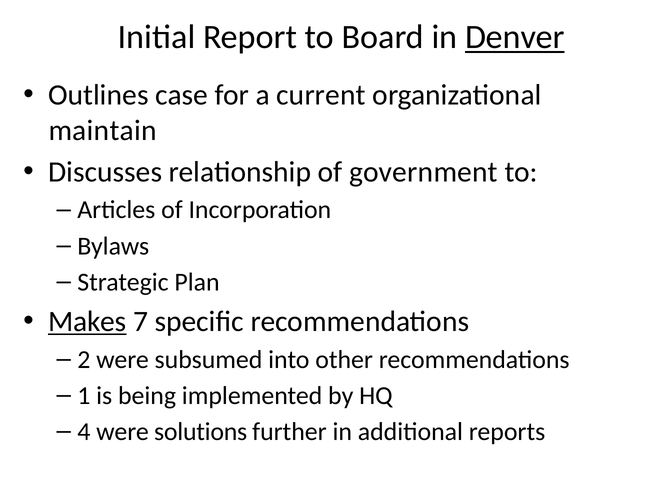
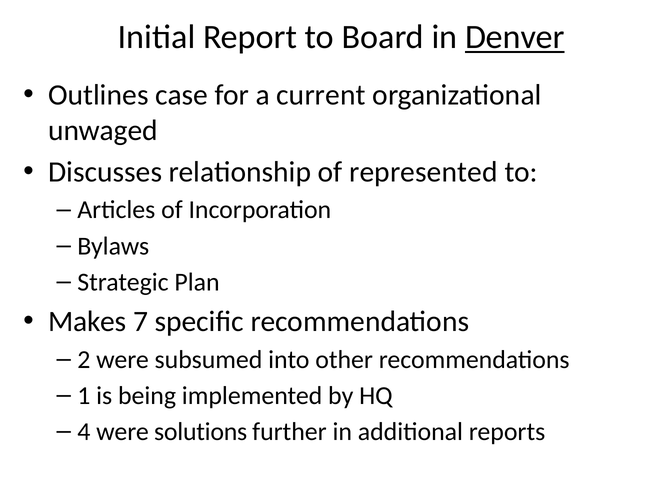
maintain: maintain -> unwaged
government: government -> represented
Makes underline: present -> none
